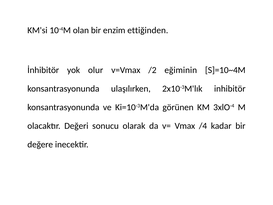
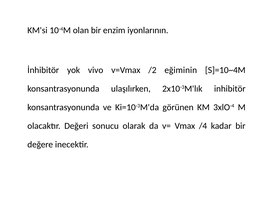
ettiğinden: ettiğinden -> iyonlarının
olur: olur -> vivo
